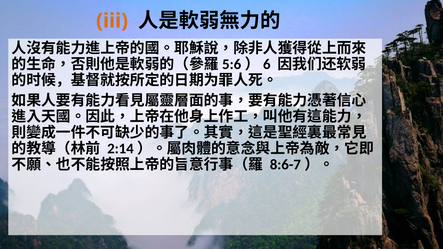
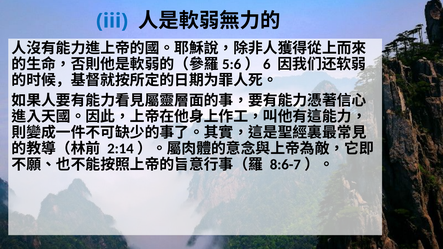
iii colour: orange -> blue
